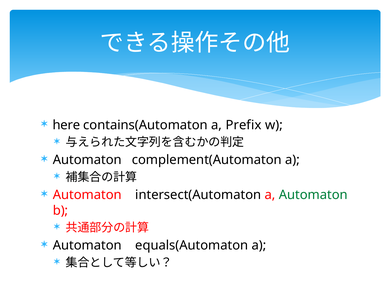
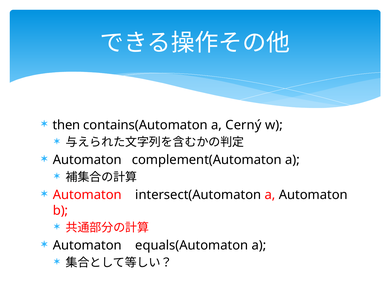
here: here -> then
Prefix: Prefix -> Cerný
Automaton at (313, 195) colour: green -> black
